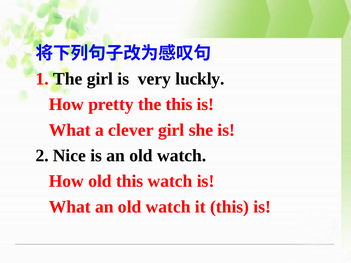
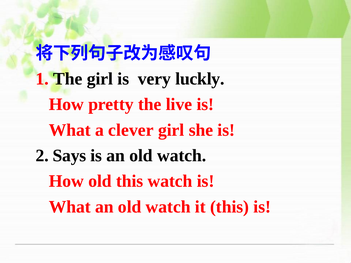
the this: this -> live
Nice: Nice -> Says
